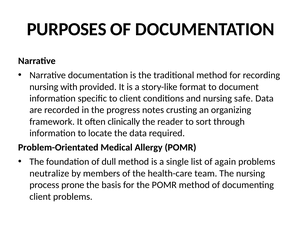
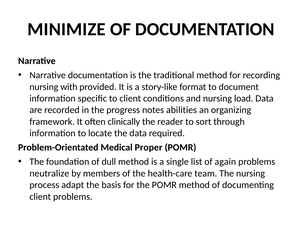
PURPOSES: PURPOSES -> MINIMIZE
safe: safe -> load
crusting: crusting -> abilities
Allergy: Allergy -> Proper
prone: prone -> adapt
